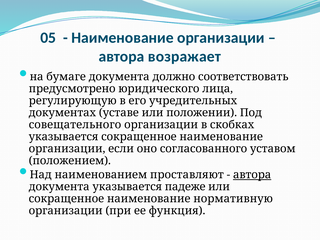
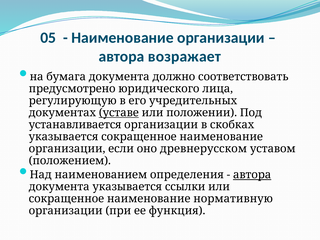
бумаге: бумаге -> бумага
уставе underline: none -> present
совещательного: совещательного -> устанавливается
согласованного: согласованного -> древнерусском
проставляют: проставляют -> определения
падеже: падеже -> ссылки
